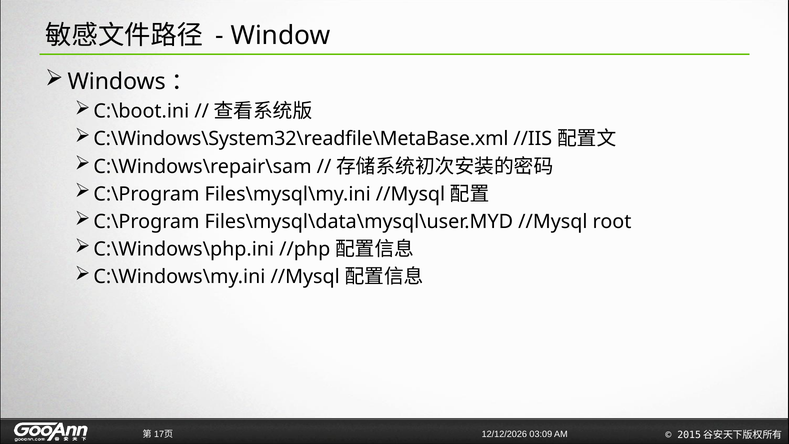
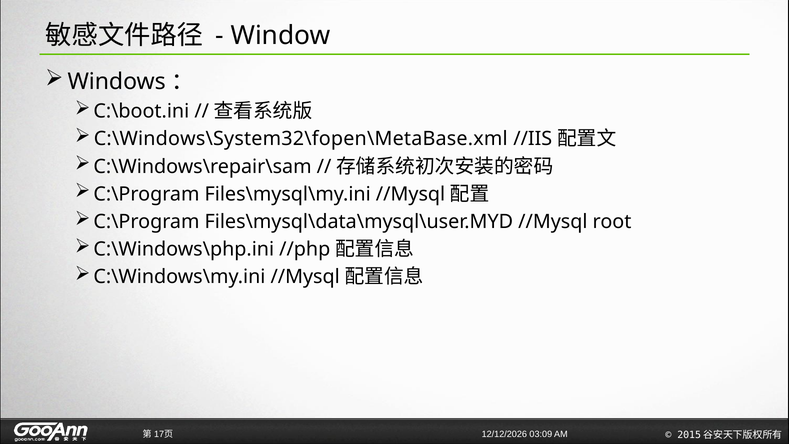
C:\Windows\System32\readfile\MetaBase.xml: C:\Windows\System32\readfile\MetaBase.xml -> C:\Windows\System32\fopen\MetaBase.xml
